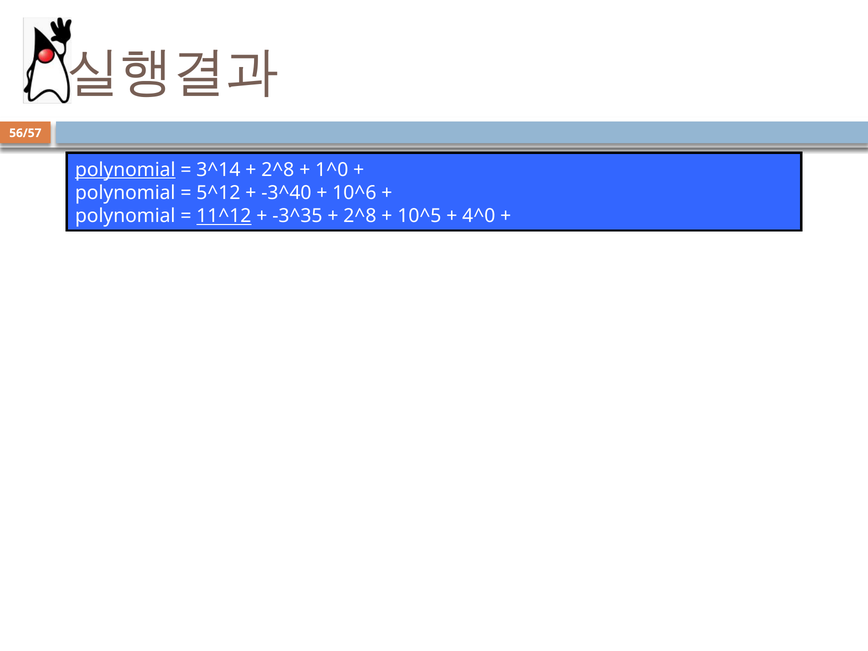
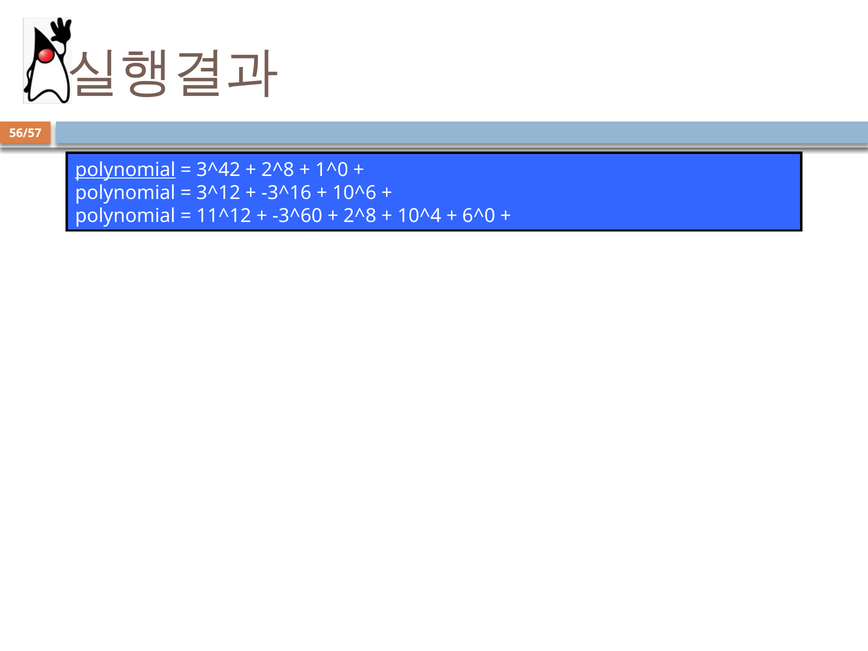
3^14: 3^14 -> 3^42
5^12: 5^12 -> 3^12
-3^40: -3^40 -> -3^16
11^12 underline: present -> none
-3^35: -3^35 -> -3^60
10^5: 10^5 -> 10^4
4^0: 4^0 -> 6^0
